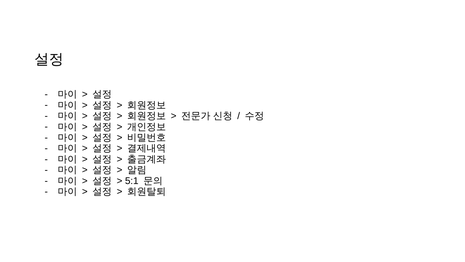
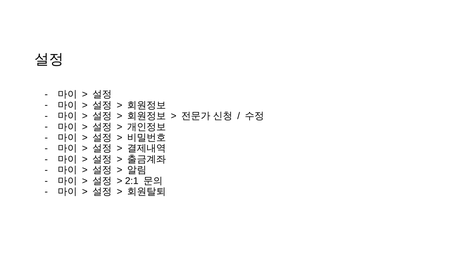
5:1: 5:1 -> 2:1
